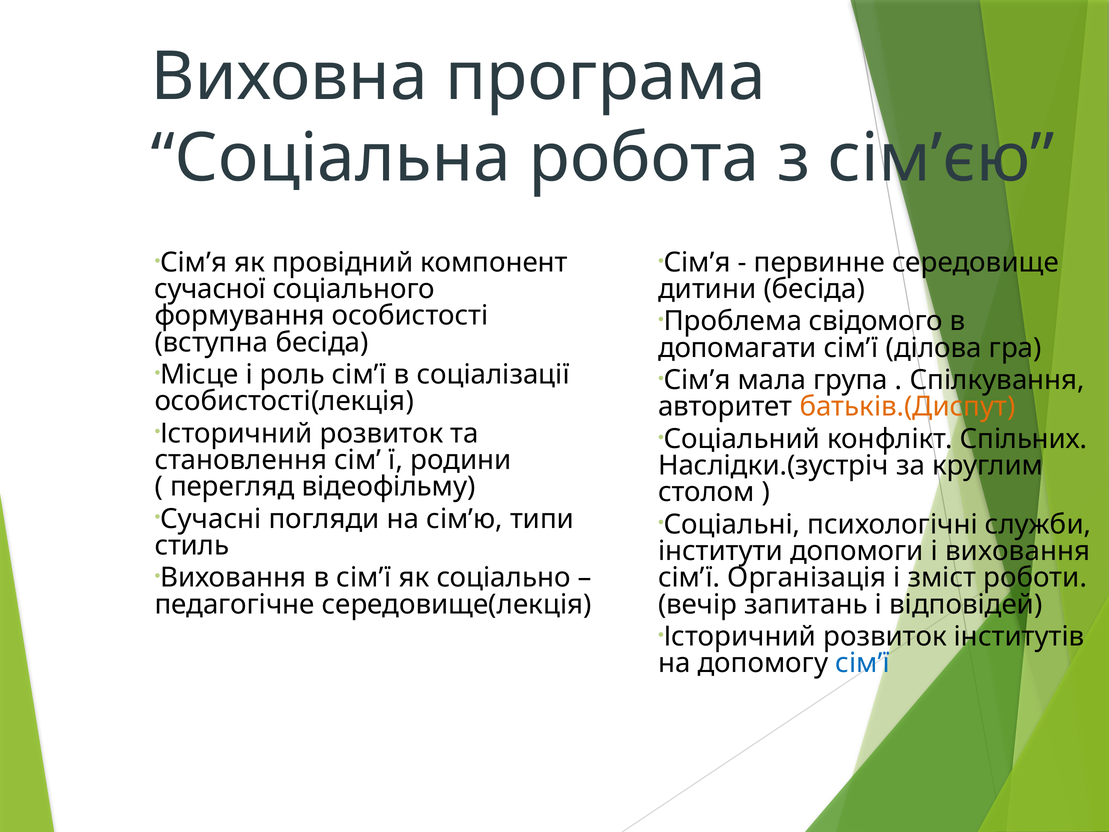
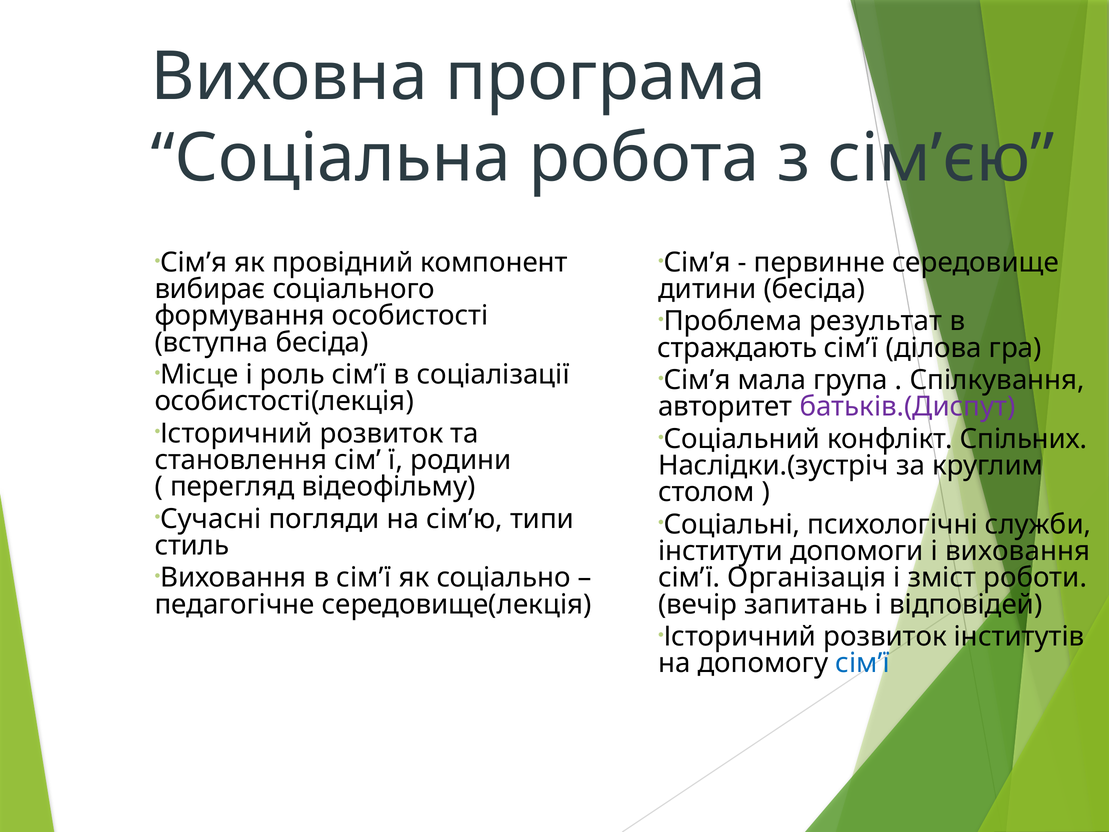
сучасної: сучасної -> вибирає
свідомого: свідомого -> результат
допомагати: допомагати -> страждають
батьків.(Диспут colour: orange -> purple
